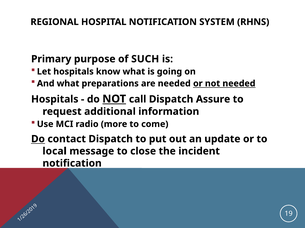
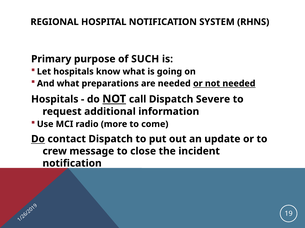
Assure: Assure -> Severe
local: local -> crew
